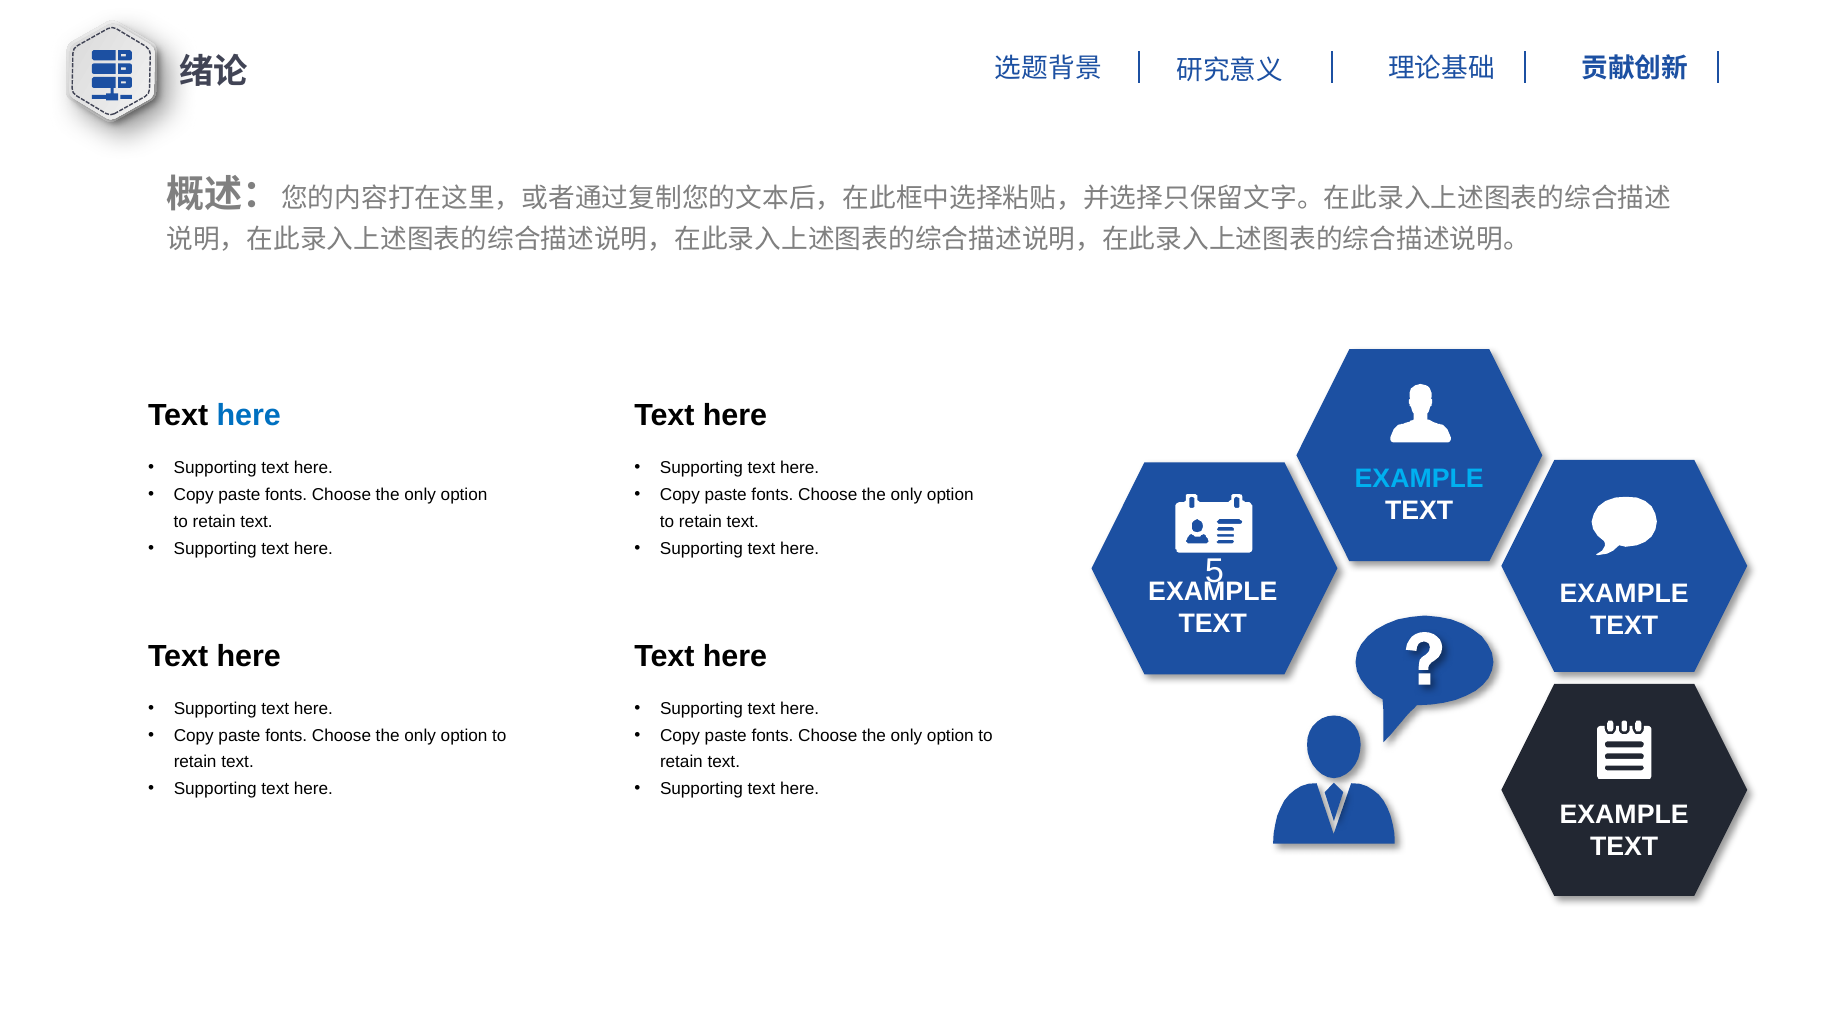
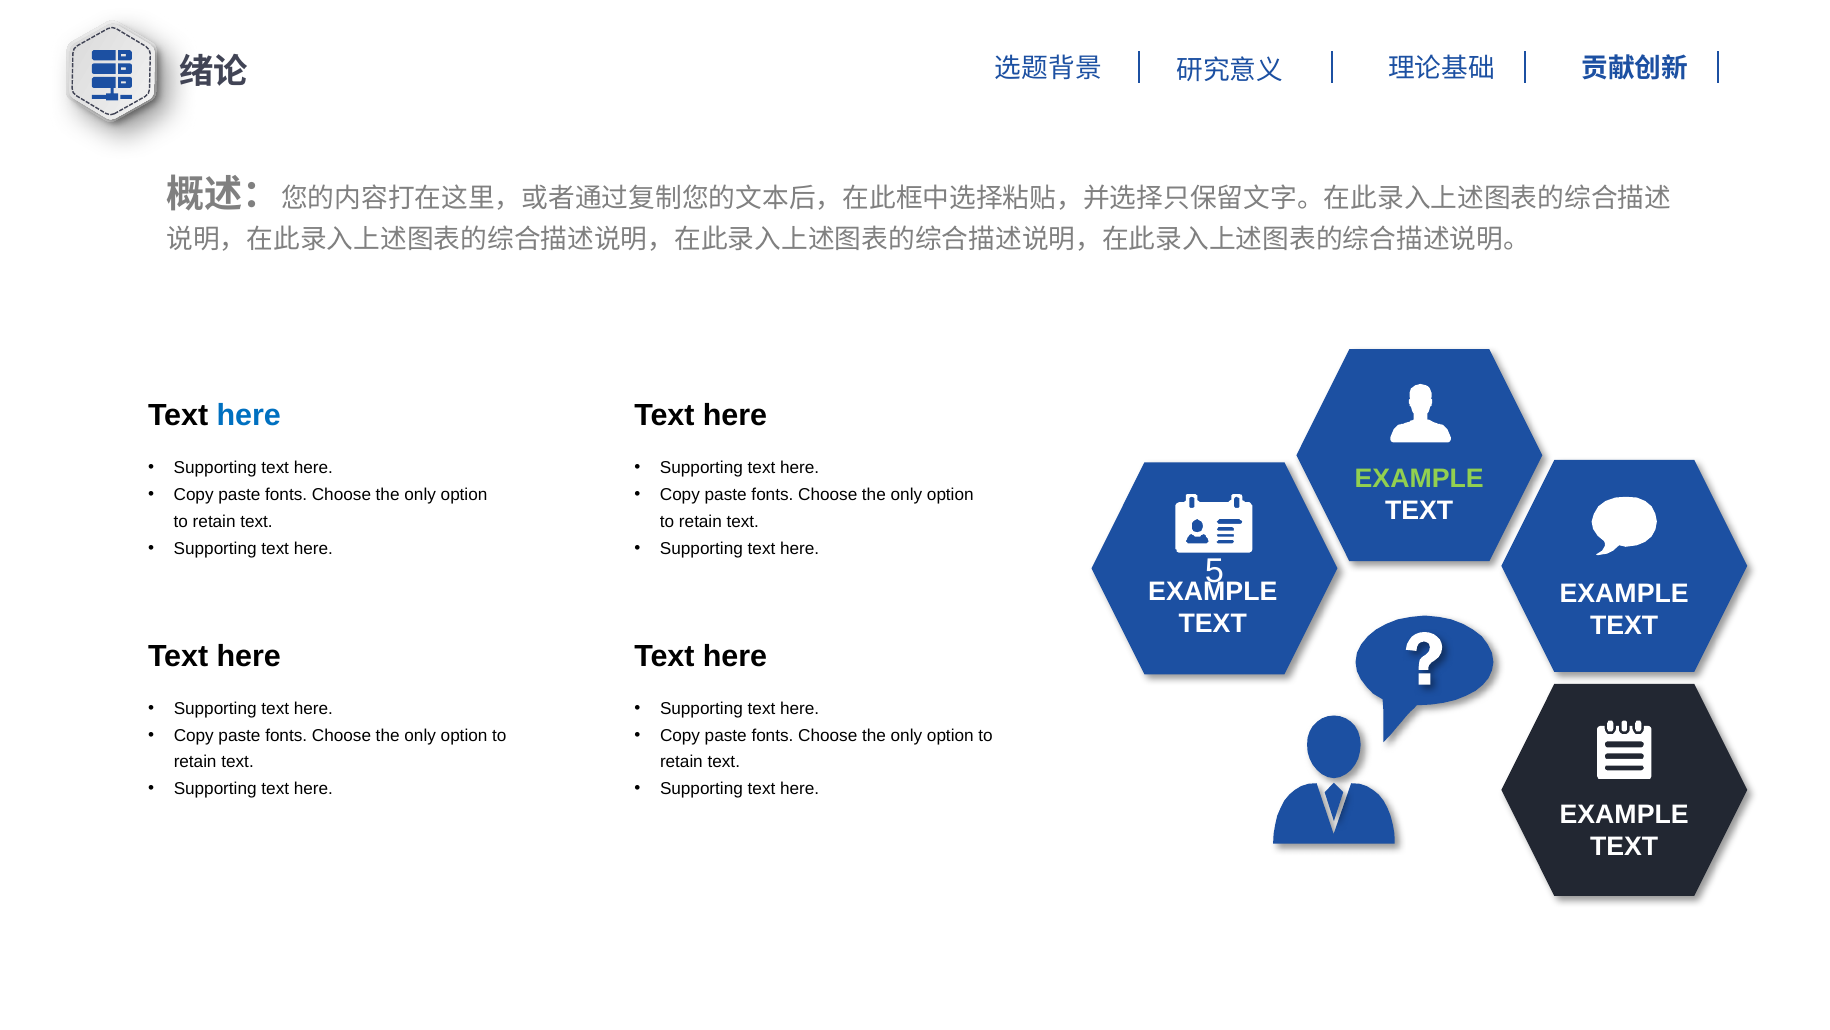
EXAMPLE at (1419, 479) colour: light blue -> light green
